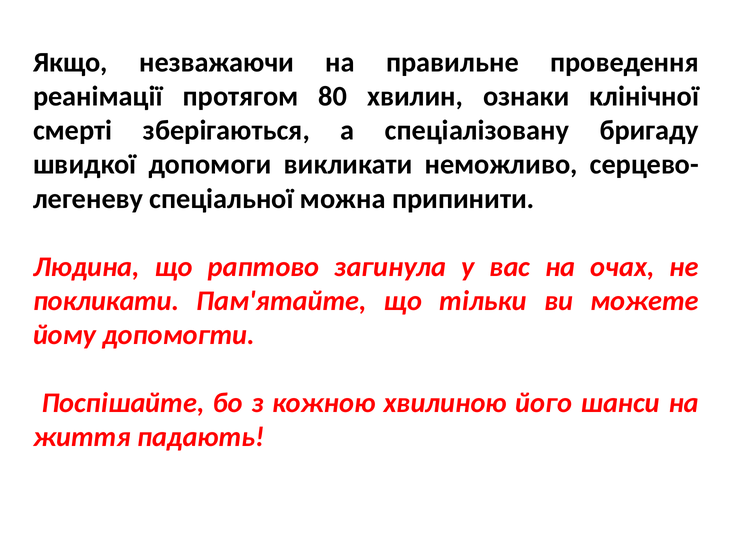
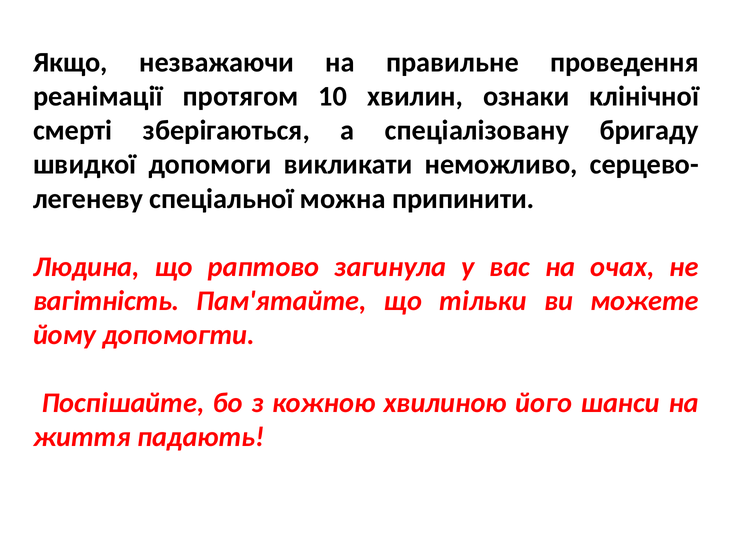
80: 80 -> 10
покликати: покликати -> вагітність
